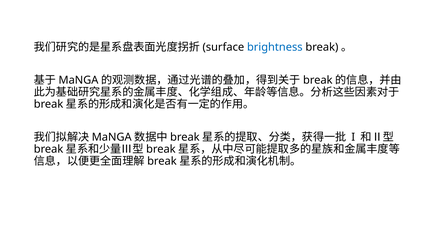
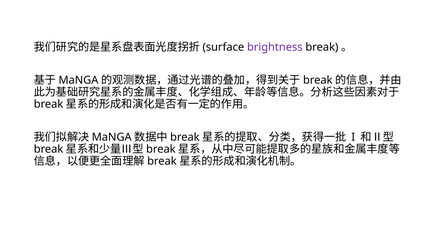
brightness colour: blue -> purple
